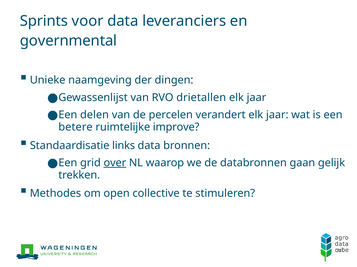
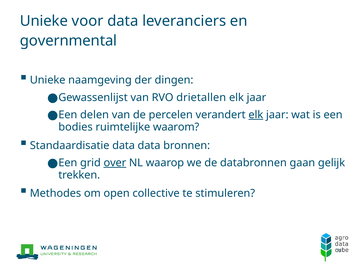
Sprints at (44, 21): Sprints -> Unieke
elk at (256, 115) underline: none -> present
betere: betere -> bodies
improve: improve -> waarom
Standaardisatie links: links -> data
